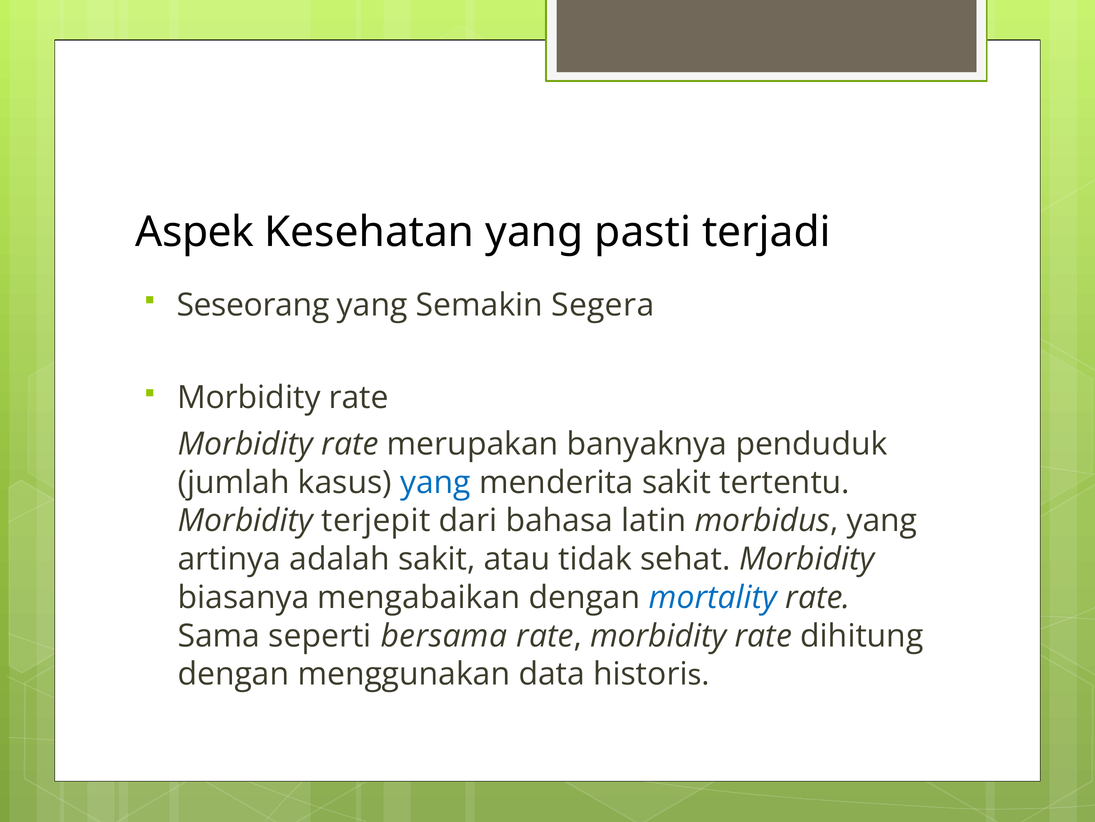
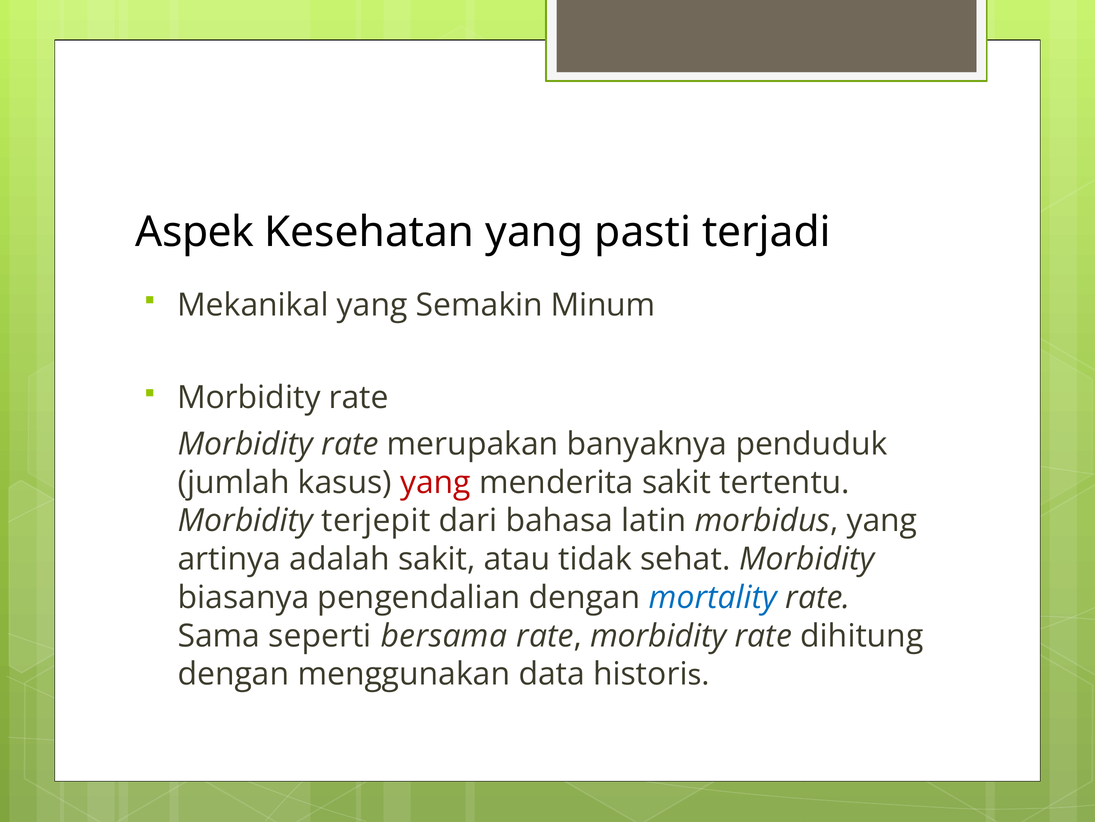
Seseorang: Seseorang -> Mekanikal
Segera: Segera -> Minum
yang at (435, 482) colour: blue -> red
mengabaikan: mengabaikan -> pengendalian
